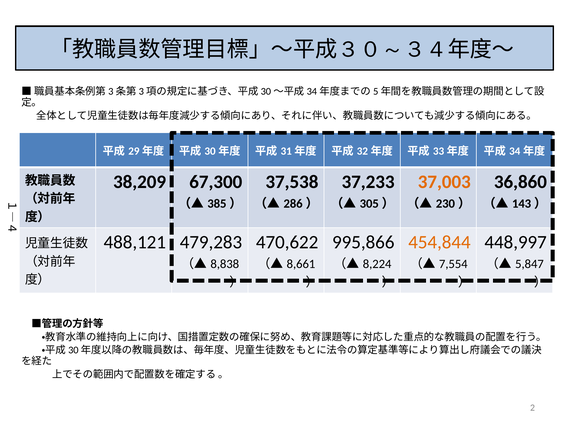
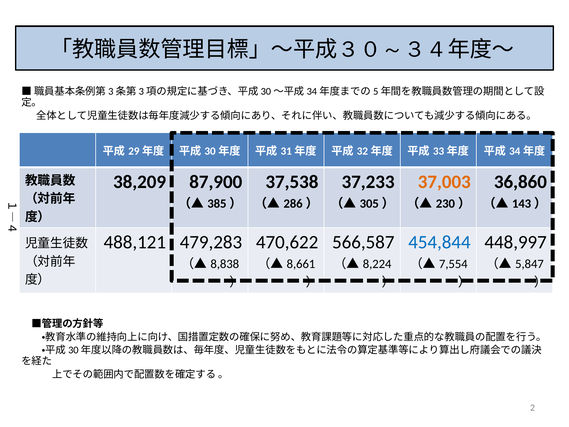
67,300: 67,300 -> 87,900
995,866: 995,866 -> 566,587
454,844 colour: orange -> blue
